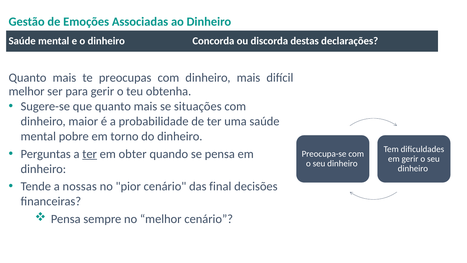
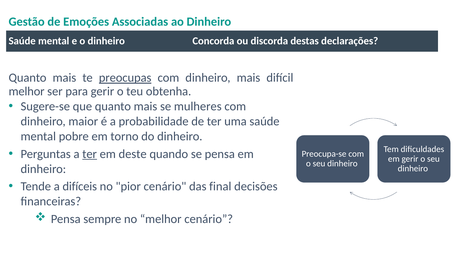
preocupas underline: none -> present
situações: situações -> mulheres
obter: obter -> deste
nossas: nossas -> difíceis
